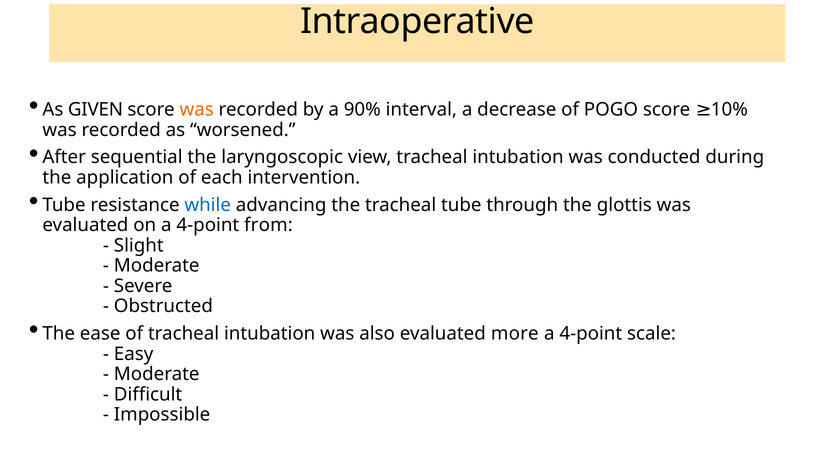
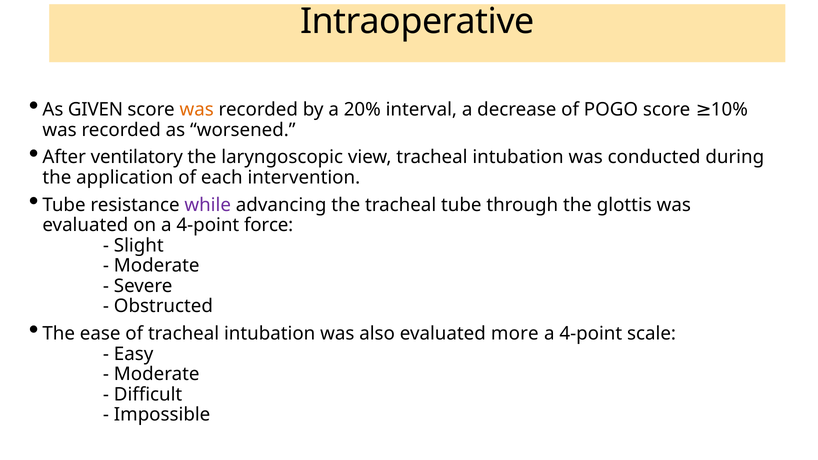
90%: 90% -> 20%
sequential: sequential -> ventilatory
while colour: blue -> purple
from: from -> force
